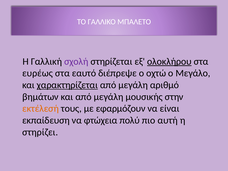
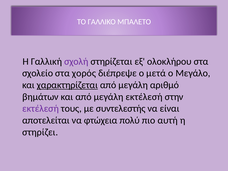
ολοκλήρου underline: present -> none
ευρέως: ευρέως -> σχολείο
εαυτό: εαυτό -> χορός
οχτώ: οχτώ -> μετά
μεγάλη μουσικής: μουσικής -> εκτέλεσή
εκτέλεσή at (41, 109) colour: orange -> purple
εφαρμόζουν: εφαρμόζουν -> συντελεστής
εκπαίδευση: εκπαίδευση -> αποτελείται
